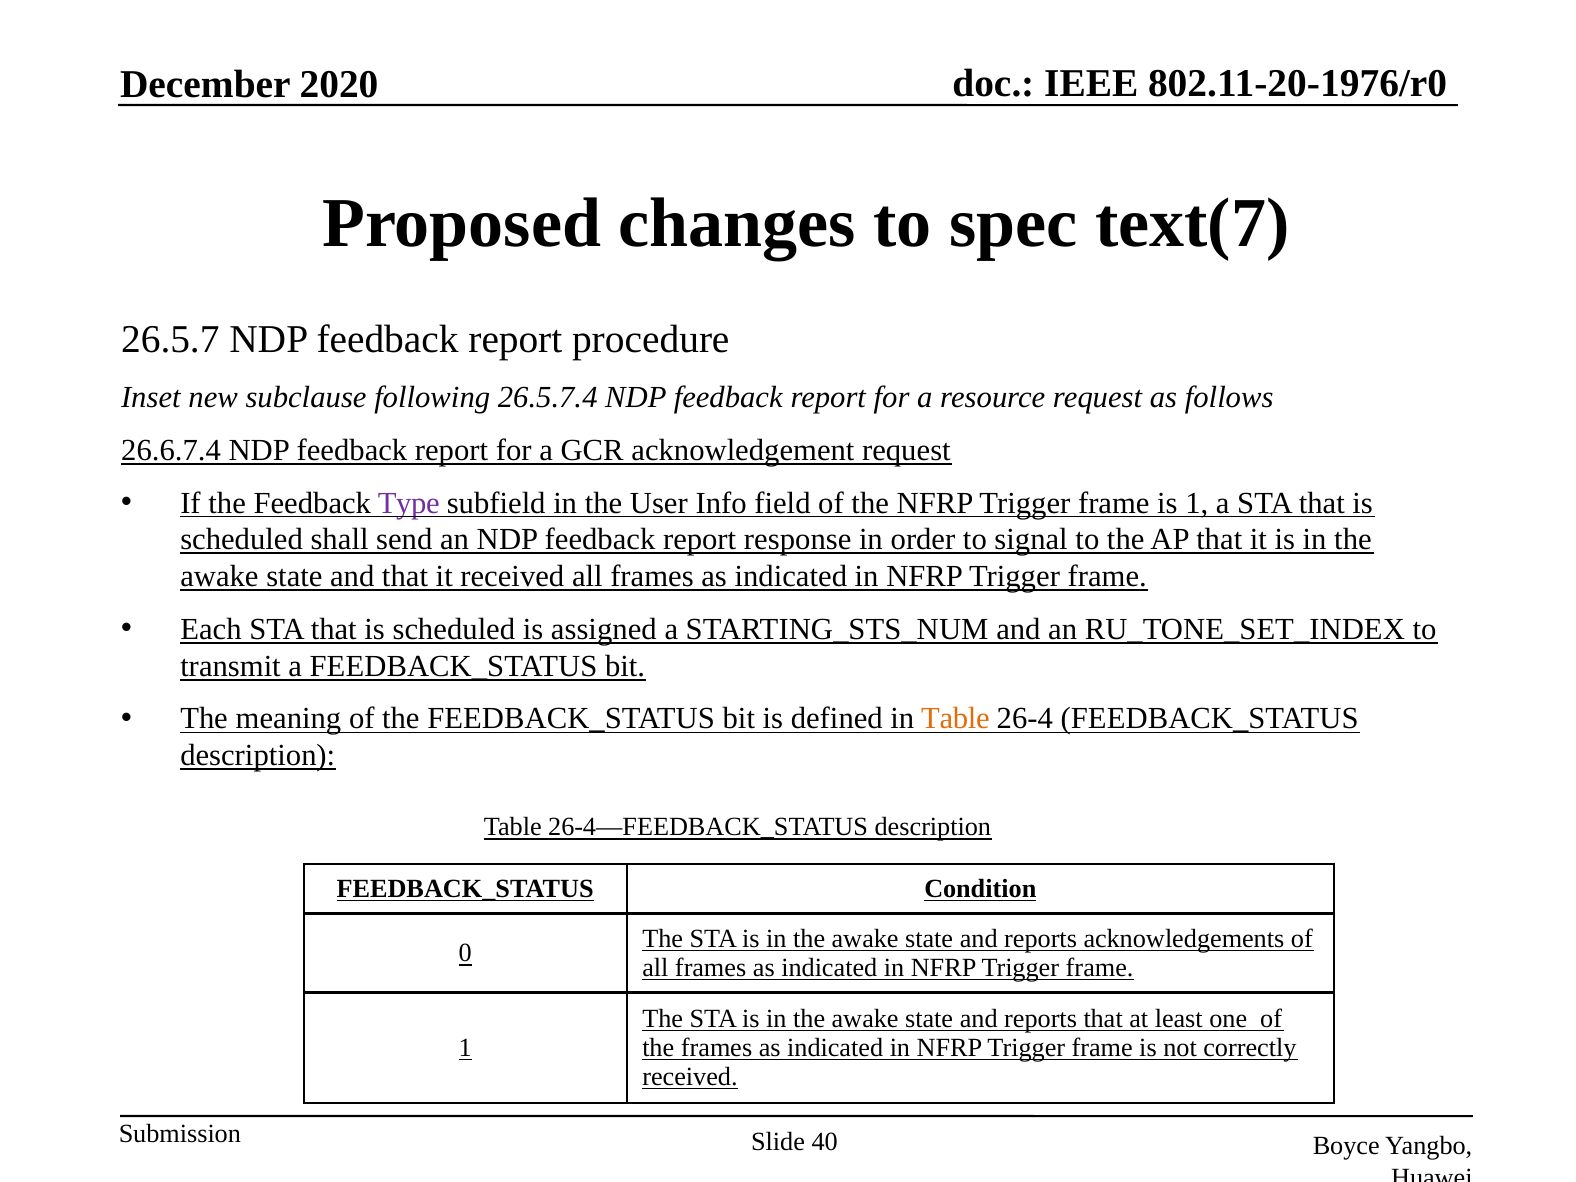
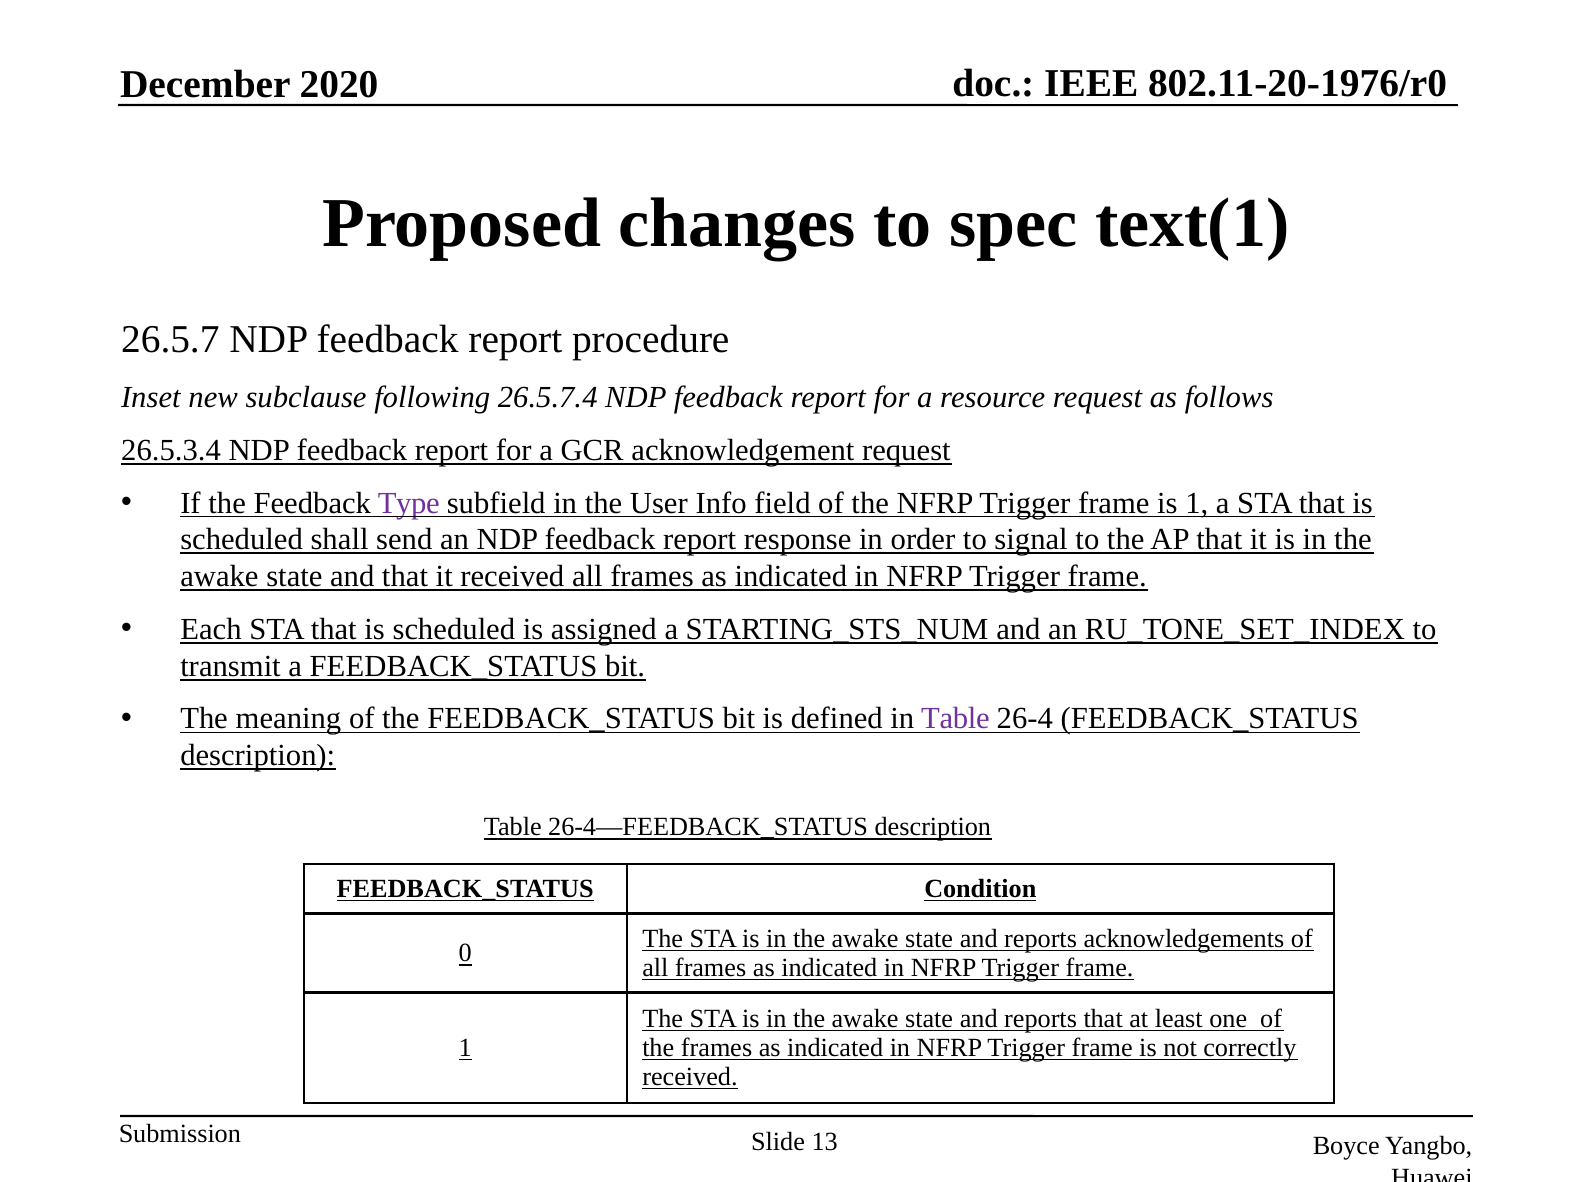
text(7: text(7 -> text(1
26.6.7.4: 26.6.7.4 -> 26.5.3.4
Table at (955, 719) colour: orange -> purple
40: 40 -> 13
